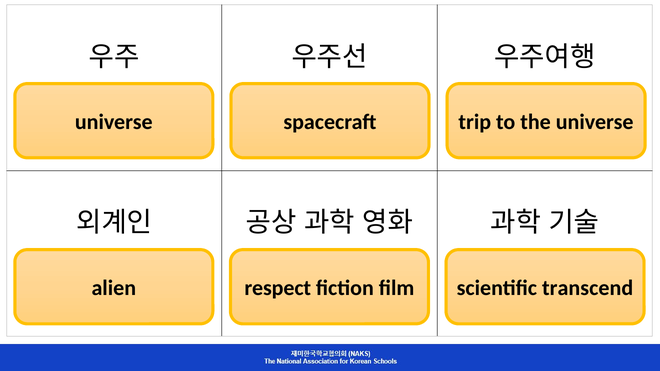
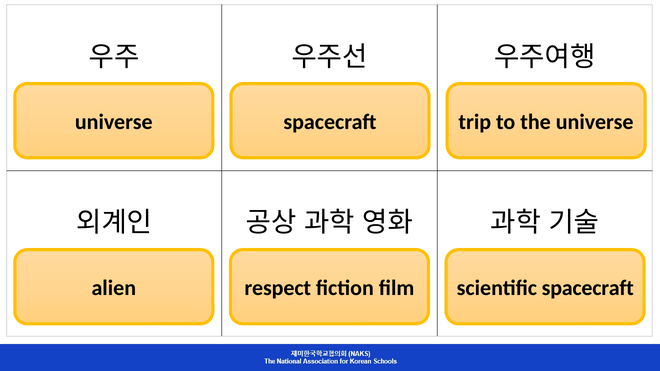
scientific transcend: transcend -> spacecraft
